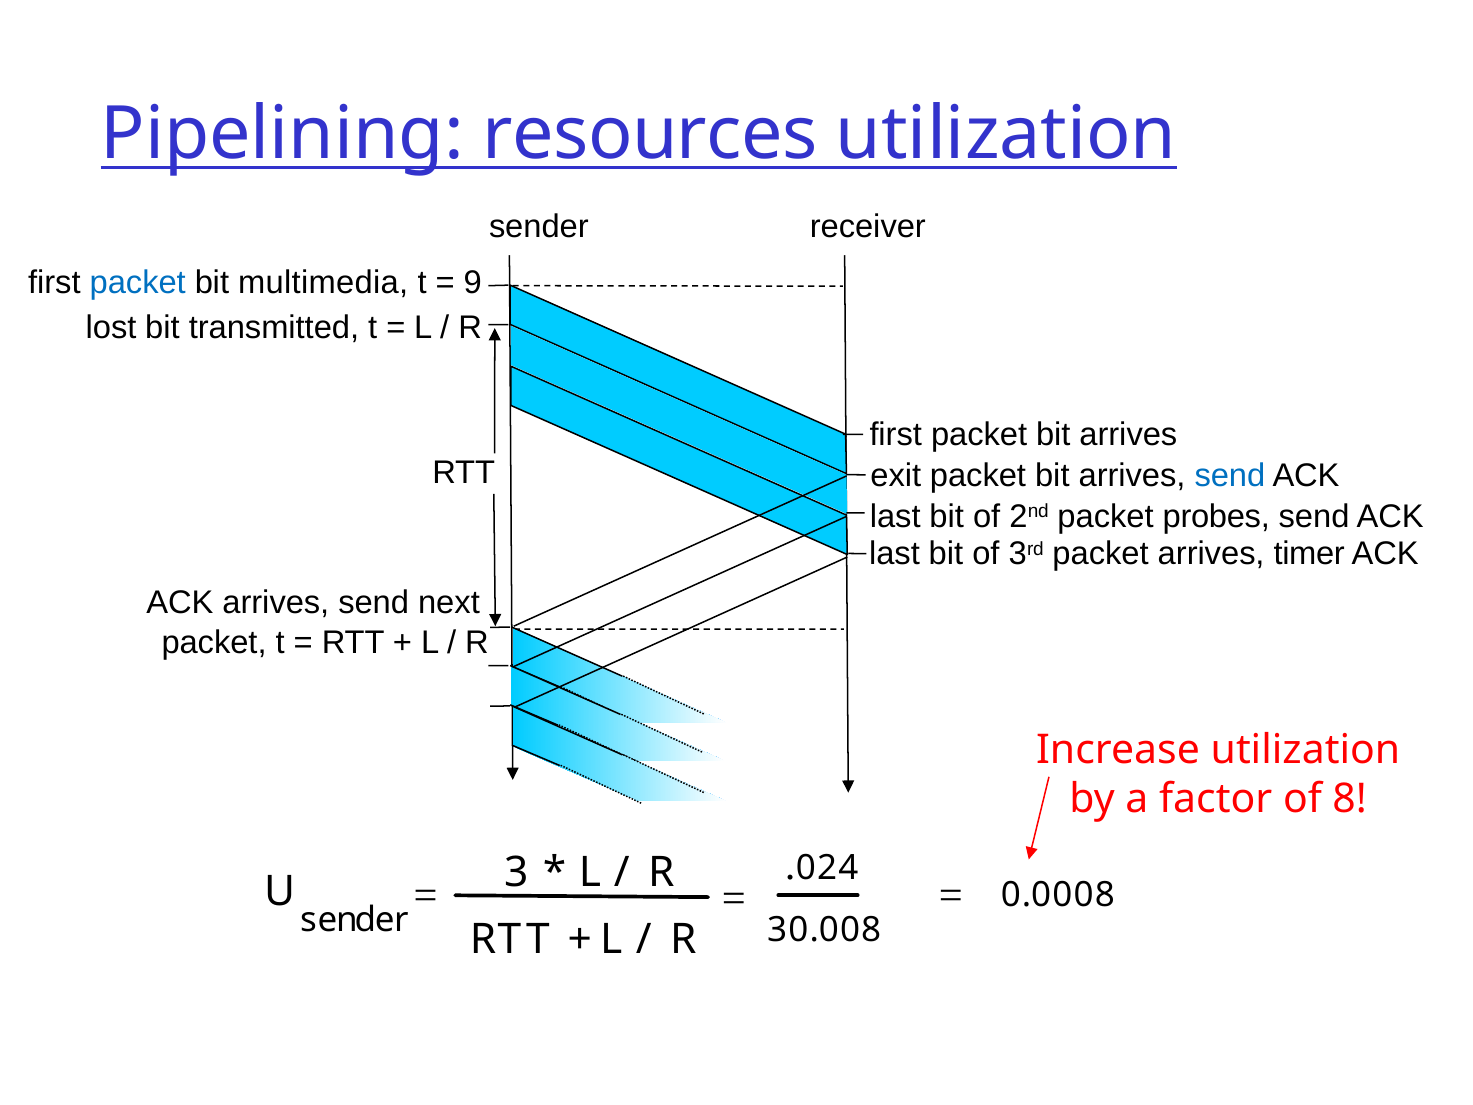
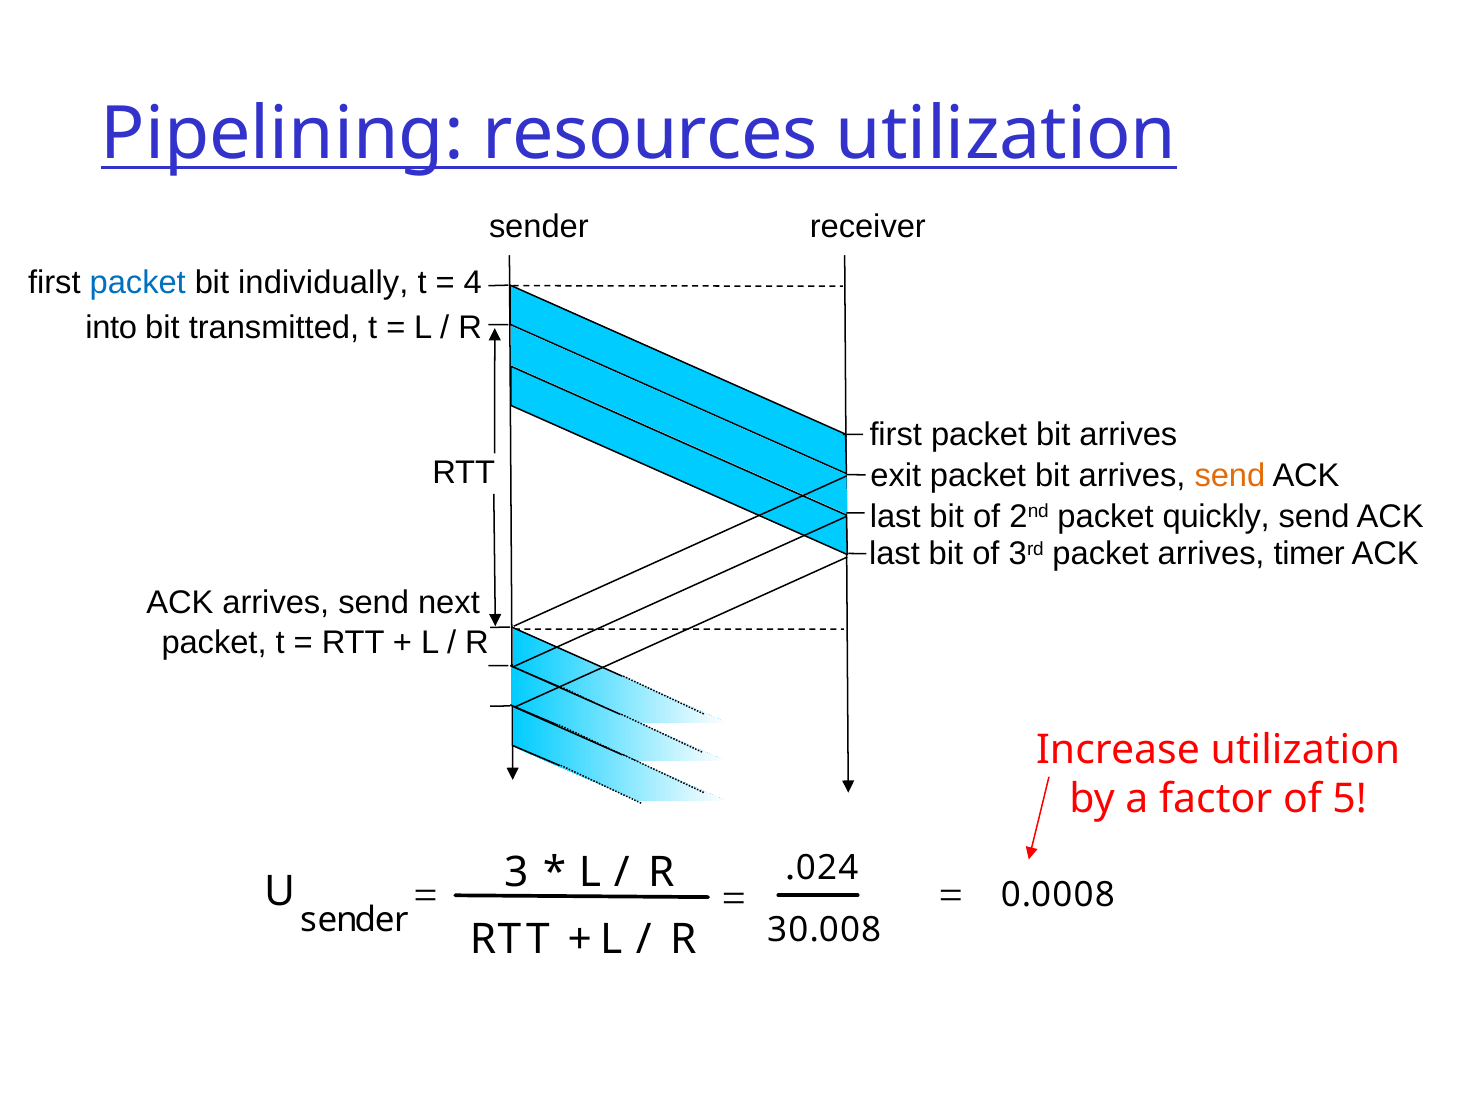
multimedia: multimedia -> individually
9: 9 -> 4
lost: lost -> into
send at (1230, 475) colour: blue -> orange
probes: probes -> quickly
8: 8 -> 5
